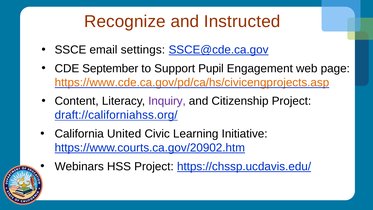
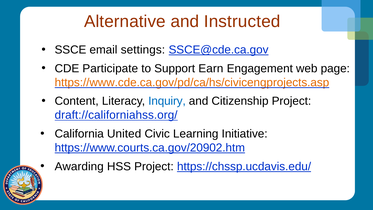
Recognize: Recognize -> Alternative
September: September -> Participate
Pupil: Pupil -> Earn
Inquiry colour: purple -> blue
Webinars: Webinars -> Awarding
